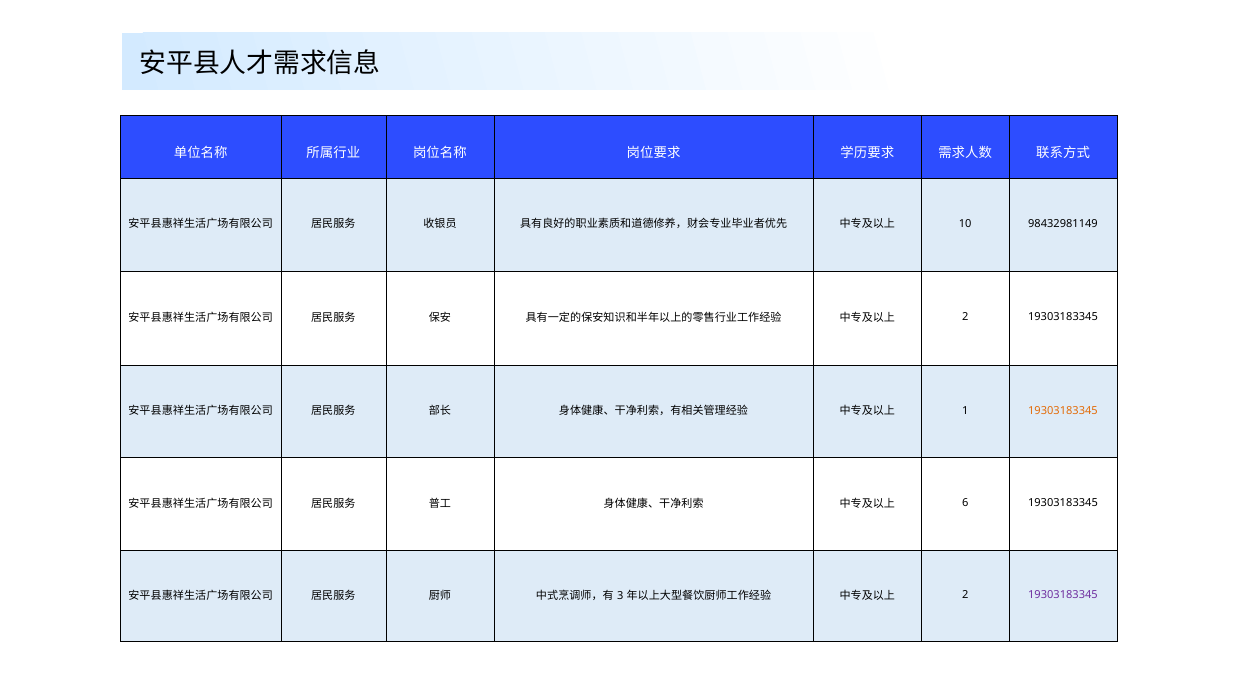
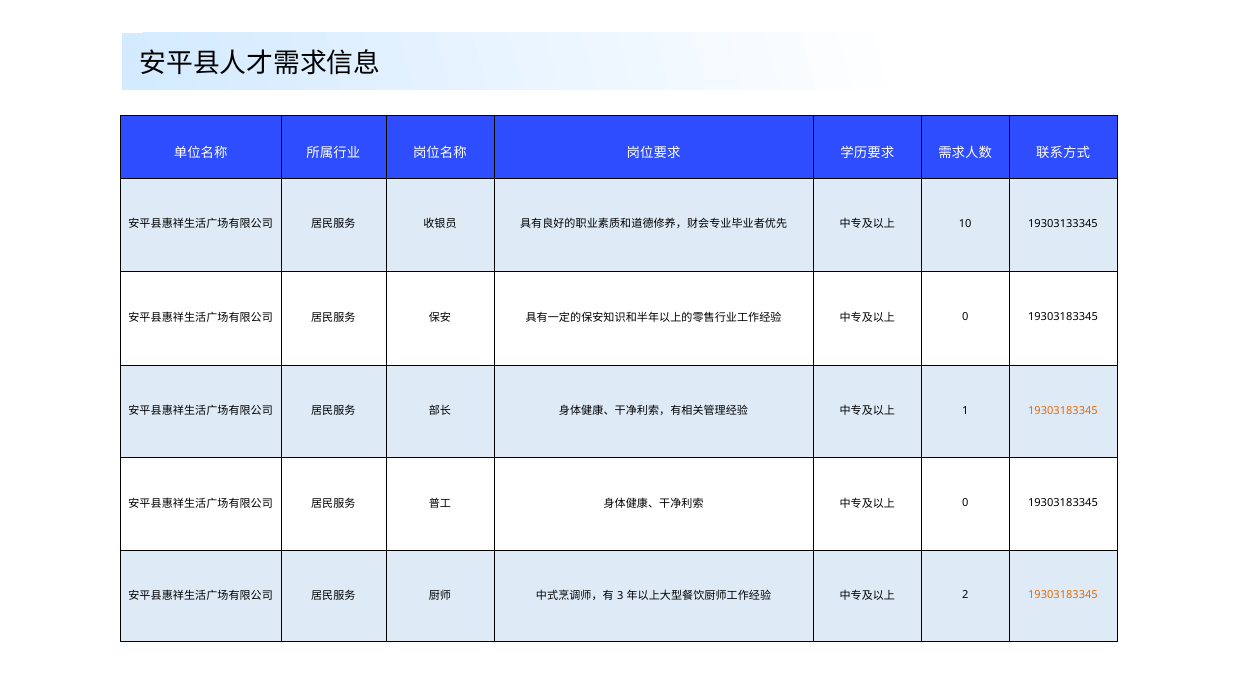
98432981149: 98432981149 -> 19303133345
2 at (965, 317): 2 -> 0
6 at (965, 503): 6 -> 0
19303183345 at (1063, 595) colour: purple -> orange
